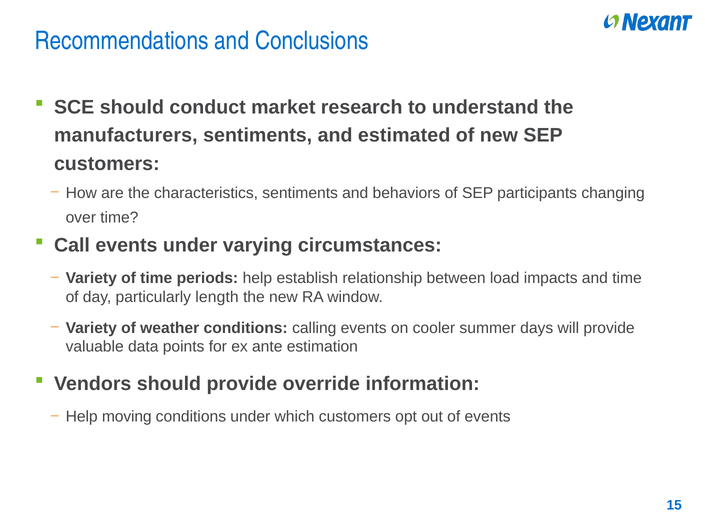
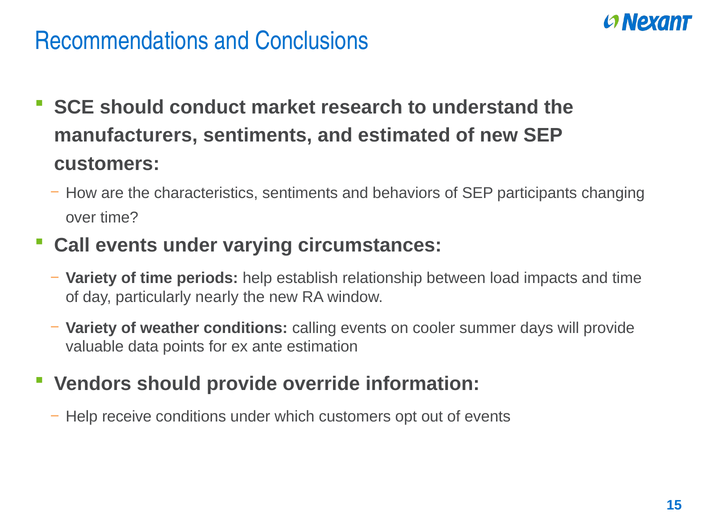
length: length -> nearly
moving: moving -> receive
